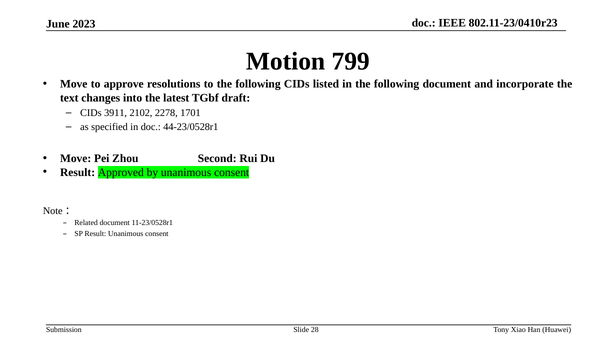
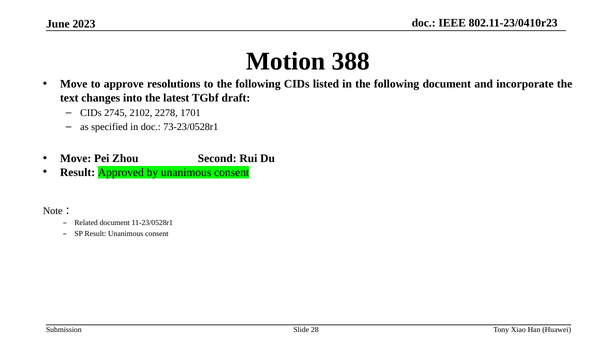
799: 799 -> 388
3911: 3911 -> 2745
44-23/0528r1: 44-23/0528r1 -> 73-23/0528r1
